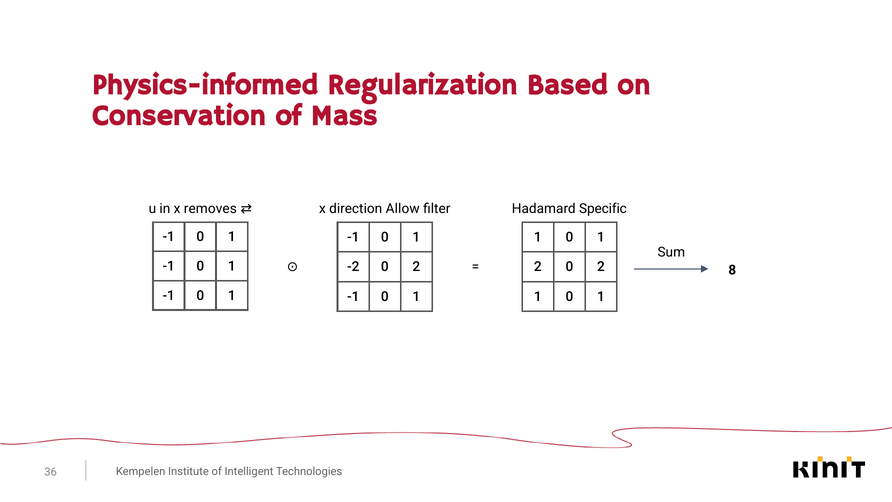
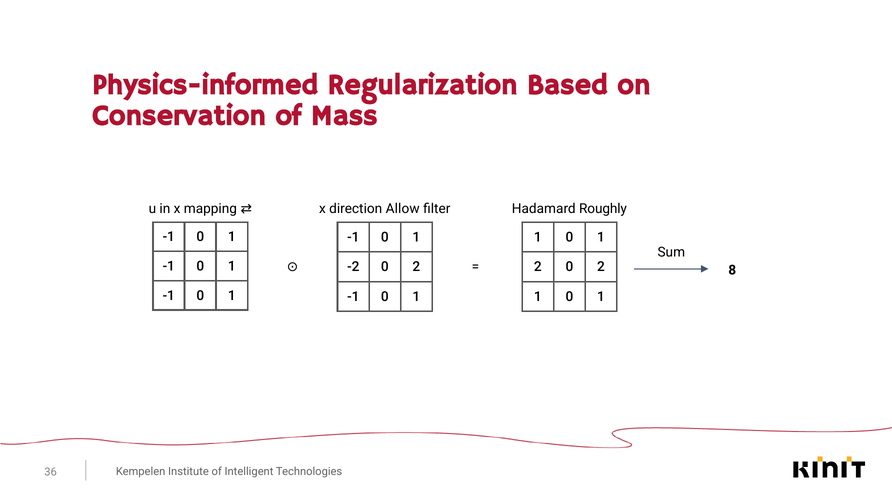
removes: removes -> mapping
Specific: Specific -> Roughly
